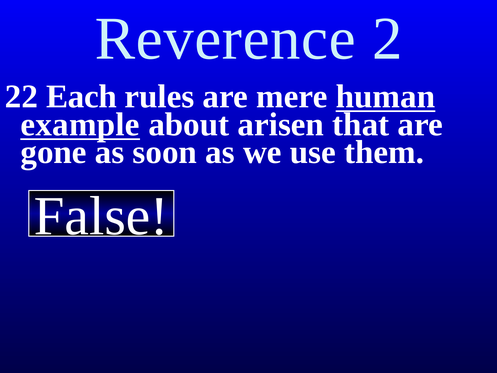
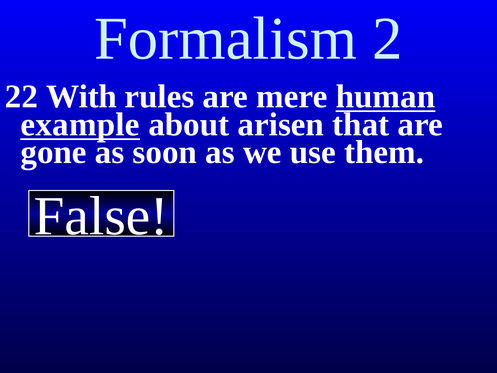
Reverence: Reverence -> Formalism
Each: Each -> With
